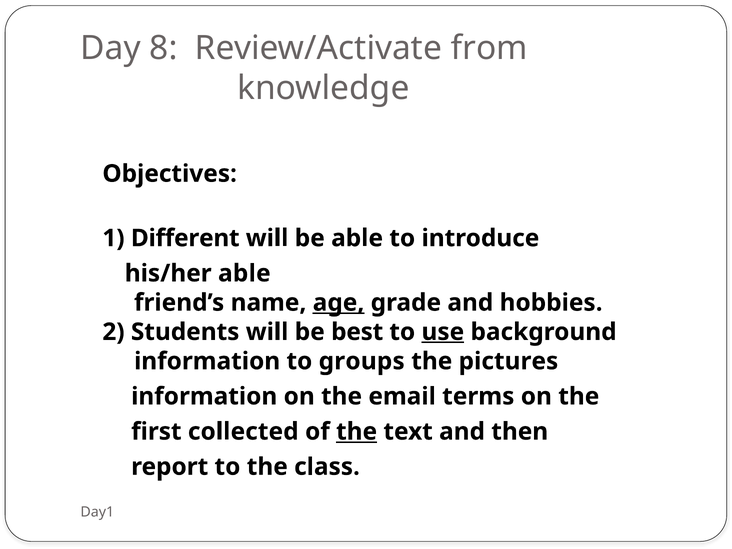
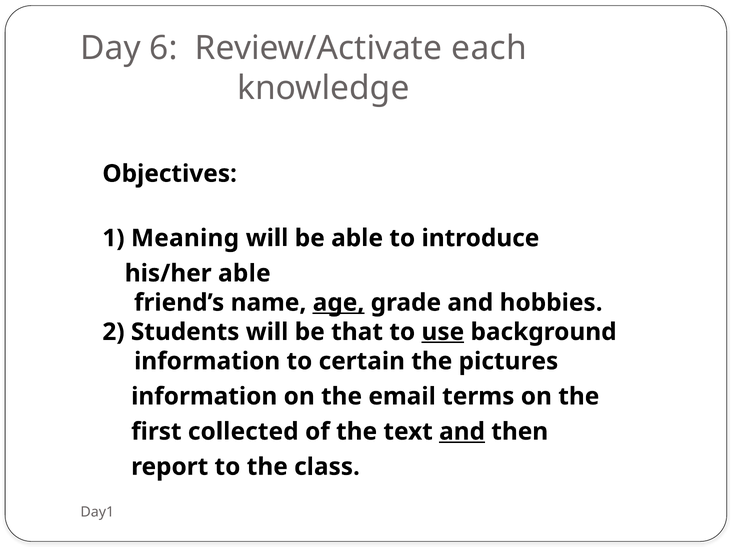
8: 8 -> 6
from: from -> each
Different: Different -> Meaning
best: best -> that
groups: groups -> certain
the at (357, 432) underline: present -> none
and at (462, 432) underline: none -> present
